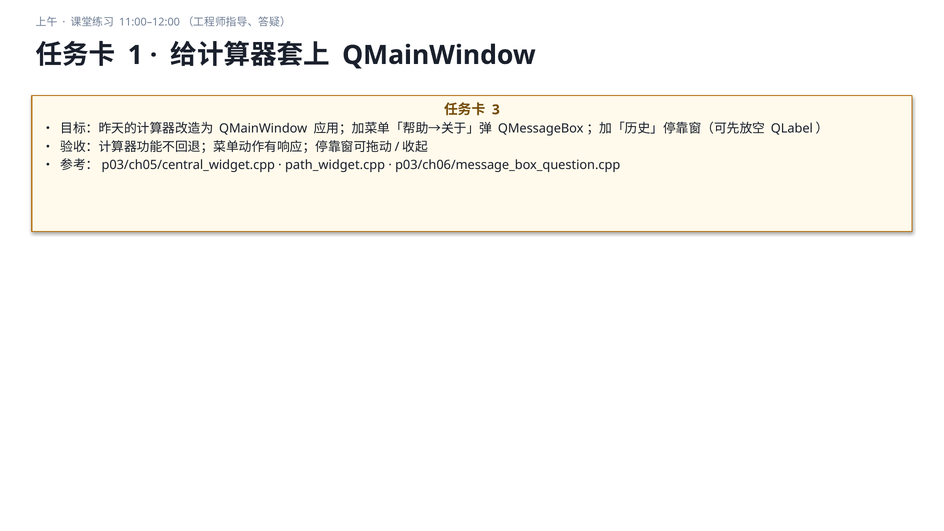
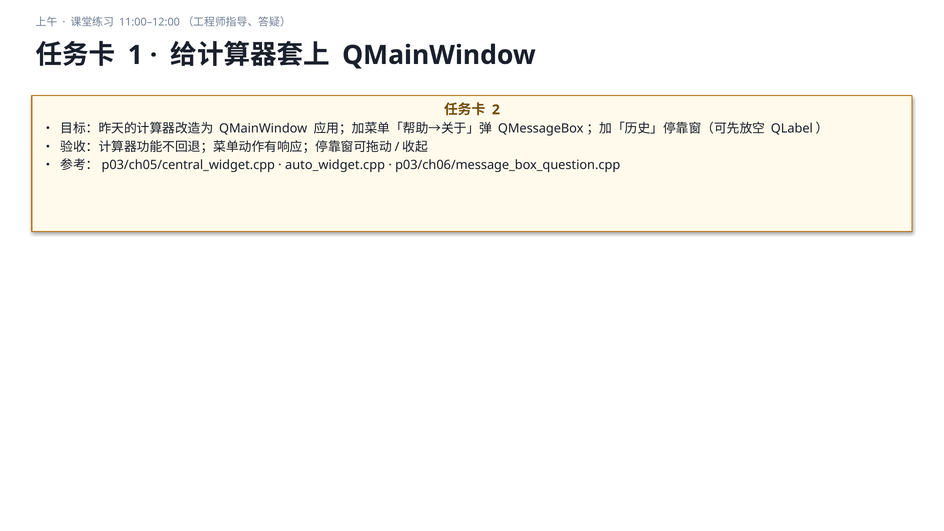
3: 3 -> 2
path_widget.cpp: path_widget.cpp -> auto_widget.cpp
